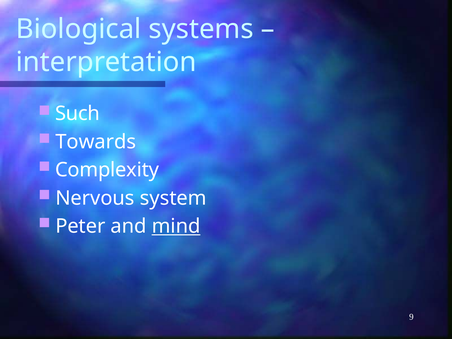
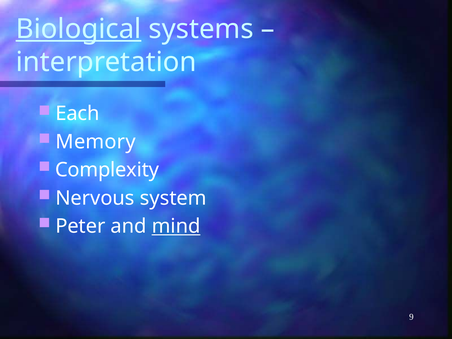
Biological underline: none -> present
Such: Such -> Each
Towards: Towards -> Memory
